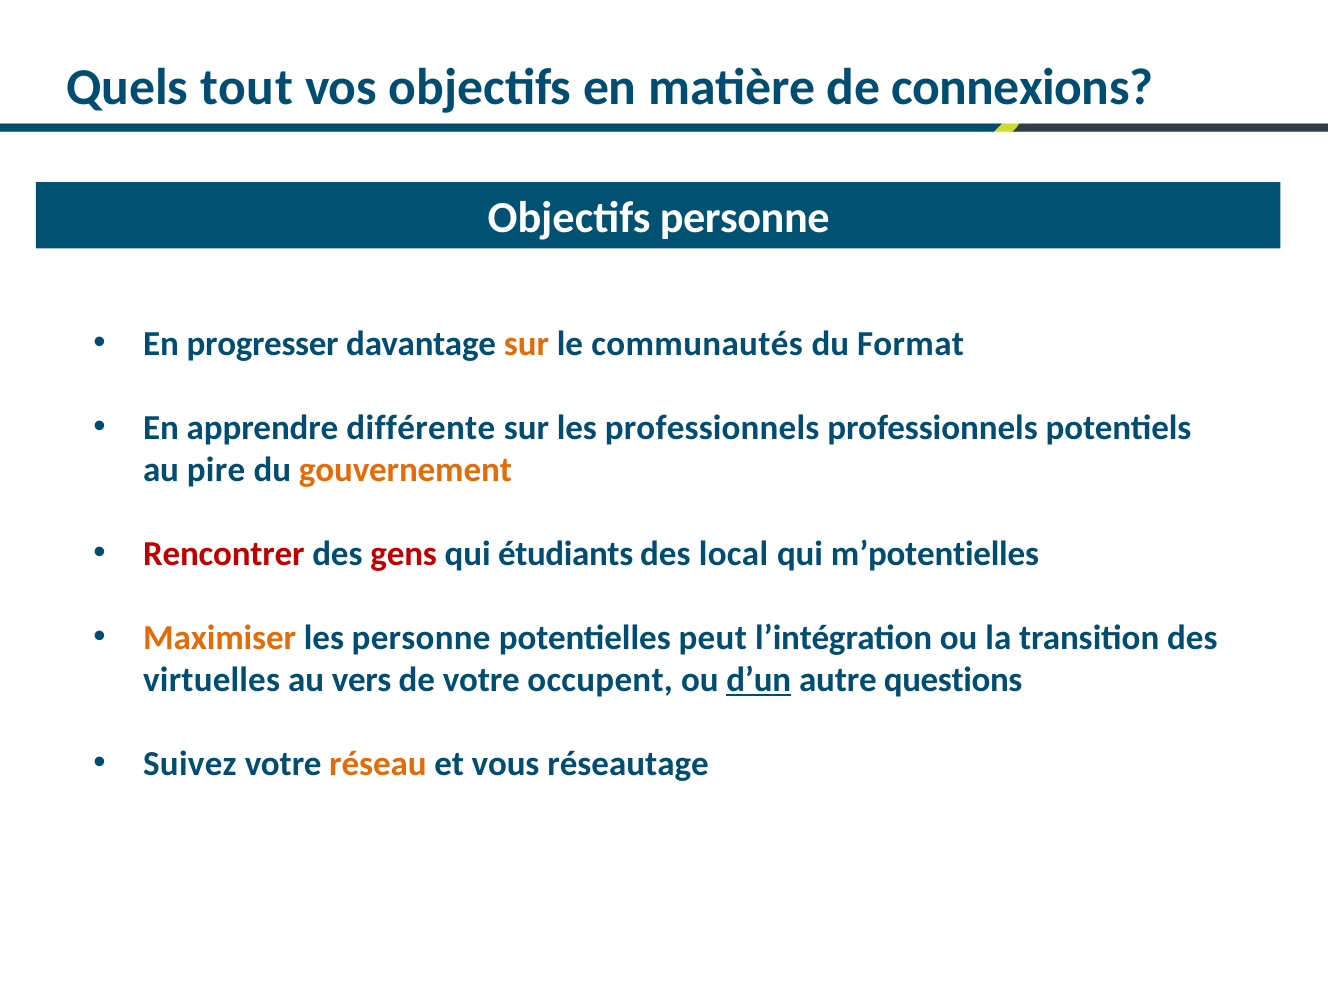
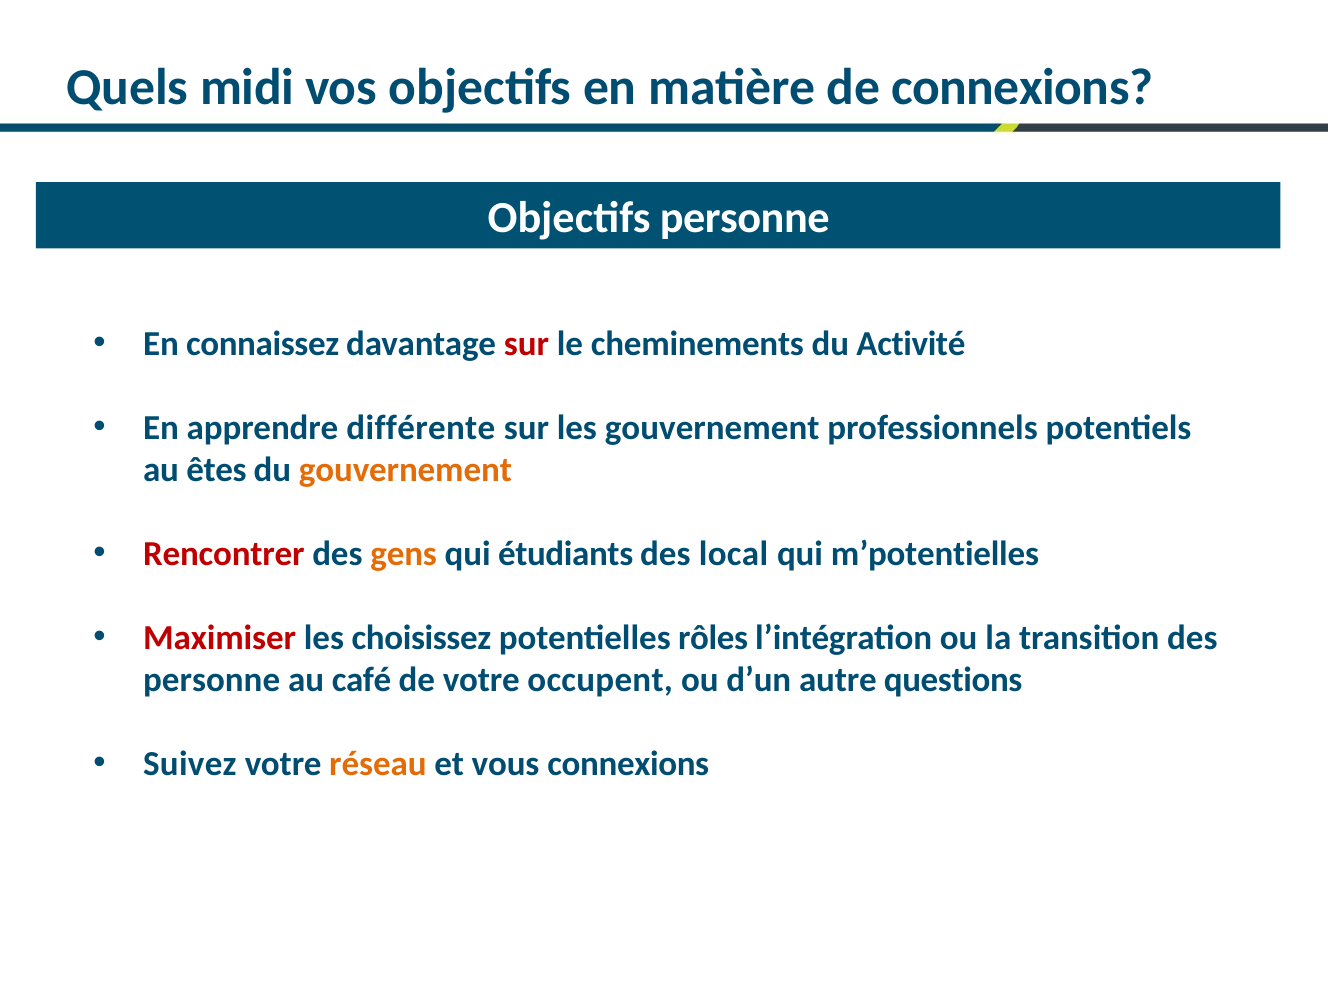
tout: tout -> midi
progresser: progresser -> connaissez
sur at (526, 344) colour: orange -> red
communautés: communautés -> cheminements
Format: Format -> Activité
les professionnels: professionnels -> gouvernement
pire: pire -> êtes
gens colour: red -> orange
Maximiser colour: orange -> red
les personne: personne -> choisissez
peut: peut -> rôles
virtuelles at (212, 680): virtuelles -> personne
vers: vers -> café
d’un underline: present -> none
vous réseautage: réseautage -> connexions
